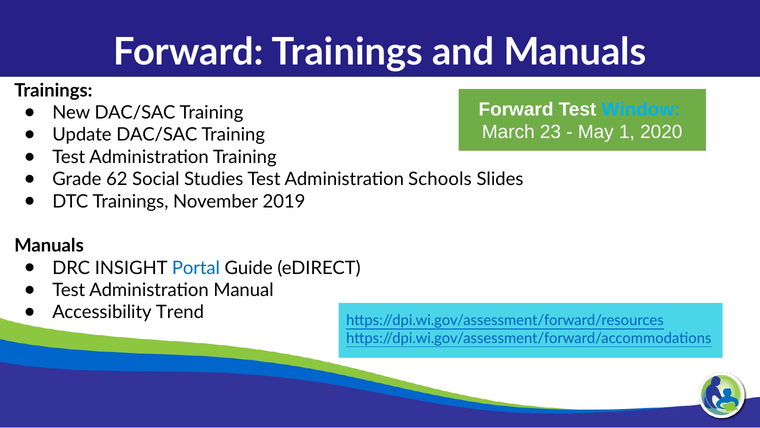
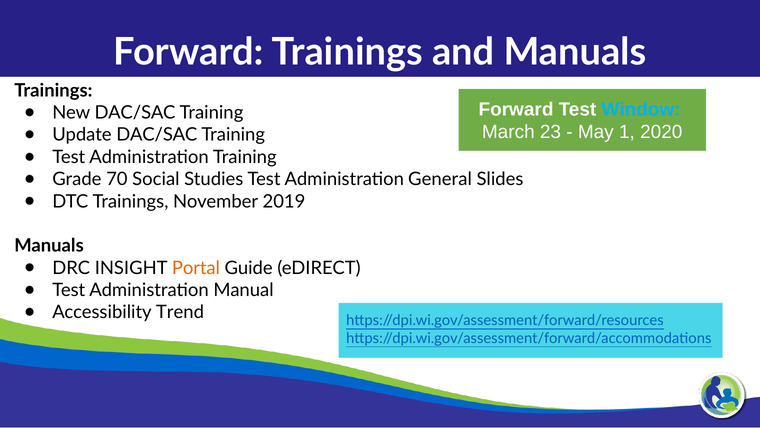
62: 62 -> 70
Schools: Schools -> General
Portal colour: blue -> orange
